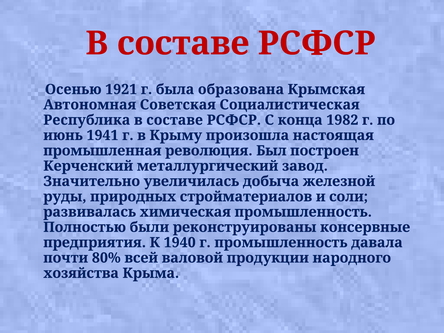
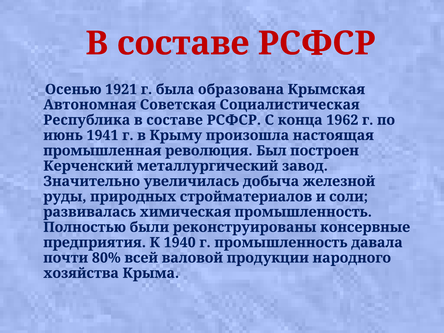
1982: 1982 -> 1962
